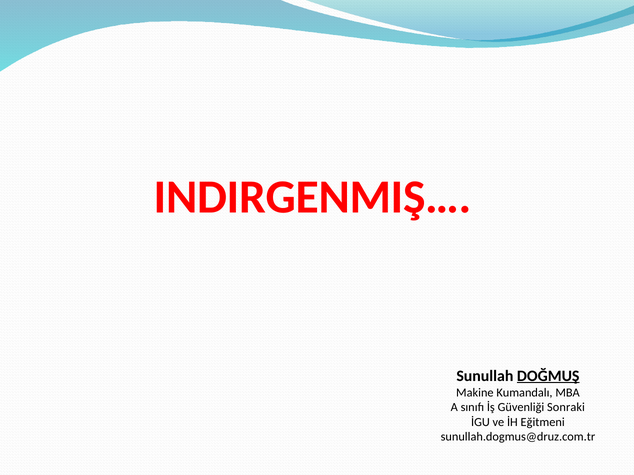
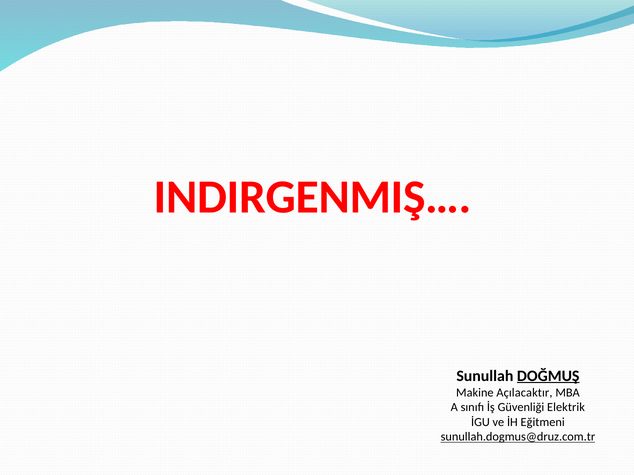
Kumandalı: Kumandalı -> Açılacaktır
Sonraki: Sonraki -> Elektrik
sunullah.dogmus@druz.com.tr underline: none -> present
